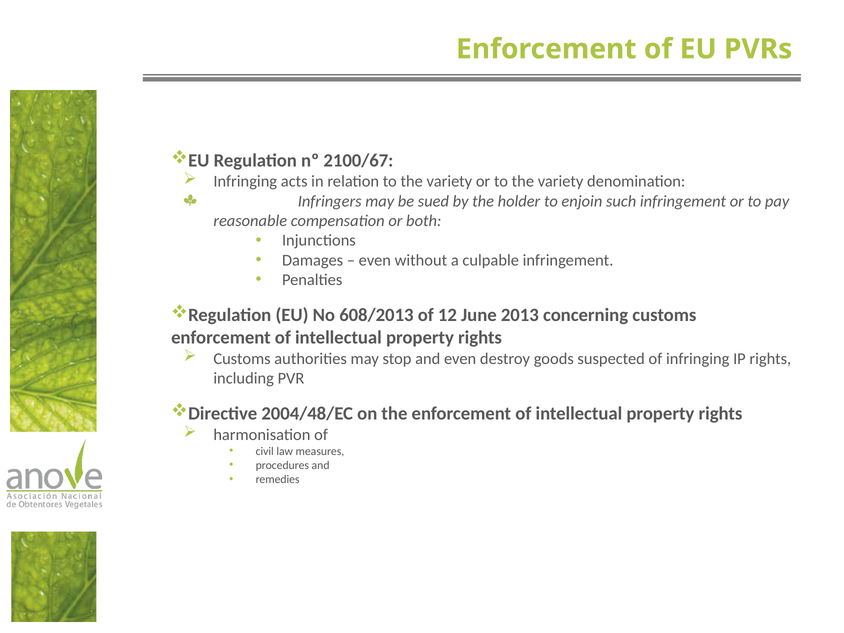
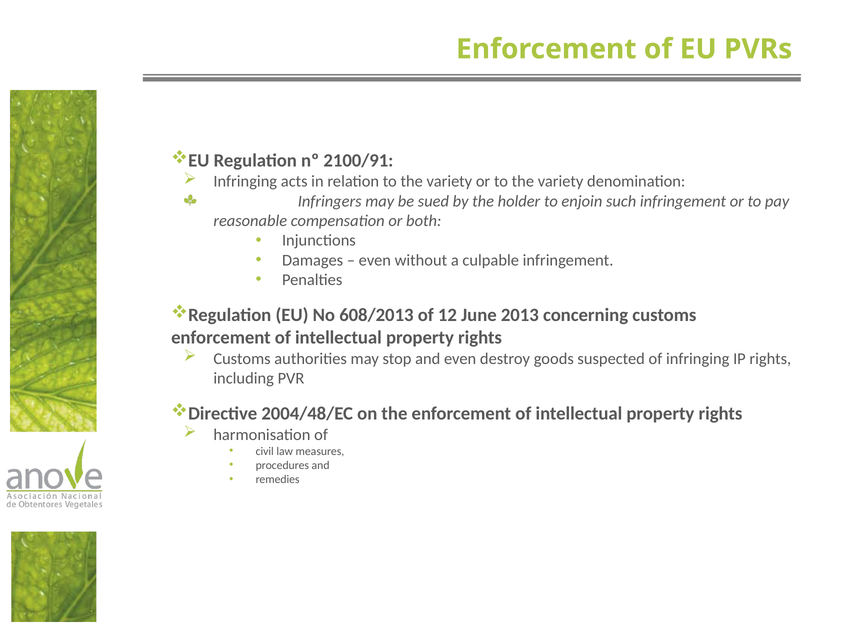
2100/67: 2100/67 -> 2100/91
